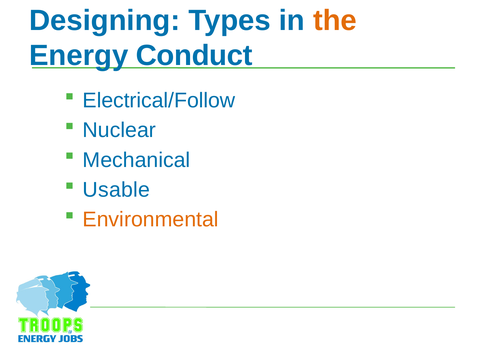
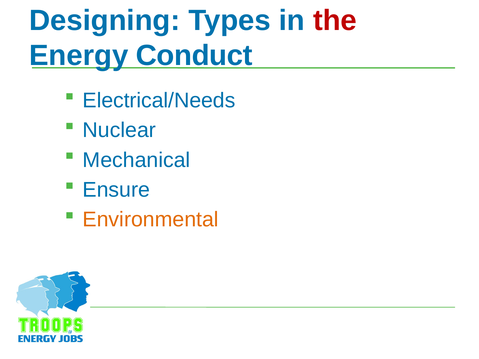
the colour: orange -> red
Electrical/Follow: Electrical/Follow -> Electrical/Needs
Usable: Usable -> Ensure
